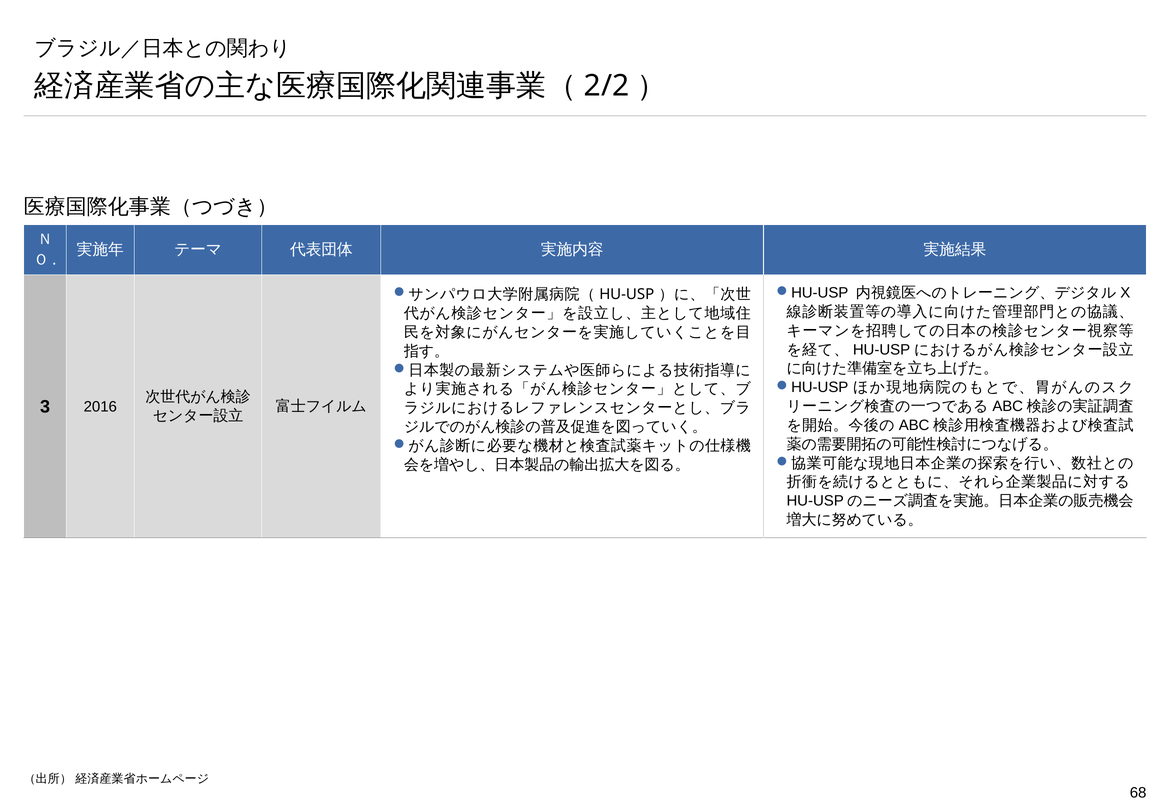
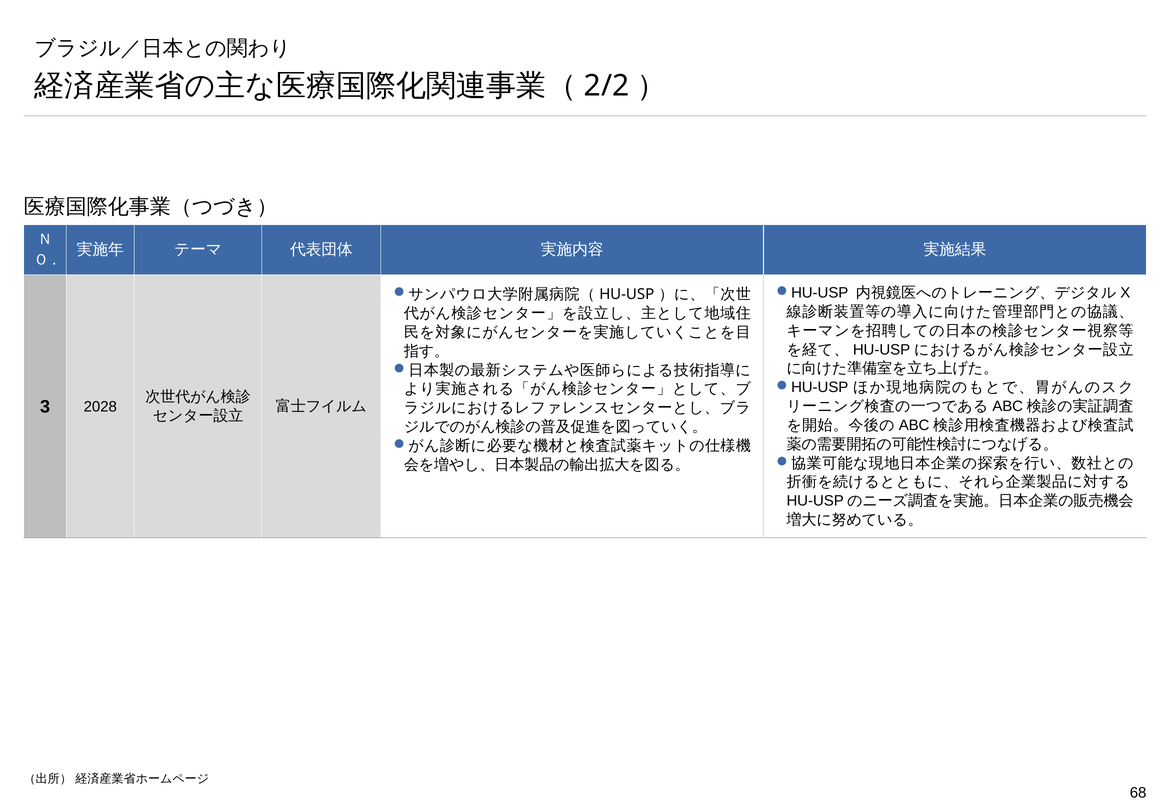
2016: 2016 -> 2028
